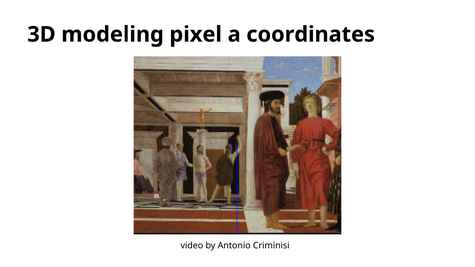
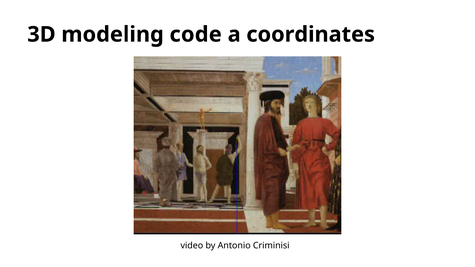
pixel: pixel -> code
